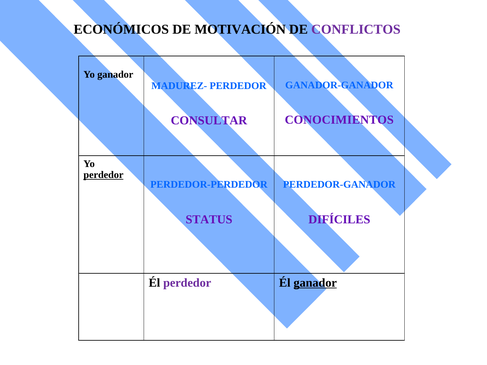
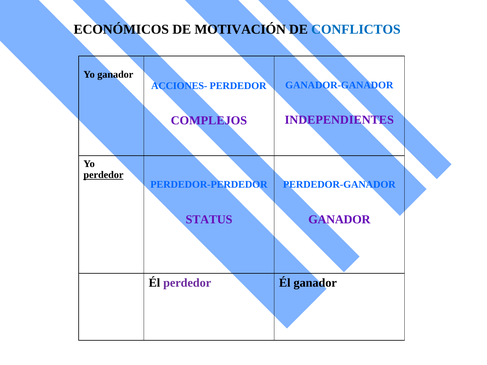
CONFLICTOS colour: purple -> blue
MADUREZ-: MADUREZ- -> ACCIONES-
CONOCIMIENTOS: CONOCIMIENTOS -> INDEPENDIENTES
CONSULTAR: CONSULTAR -> COMPLEJOS
DIFÍCILES at (339, 220): DIFÍCILES -> GANADOR
ganador at (315, 283) underline: present -> none
